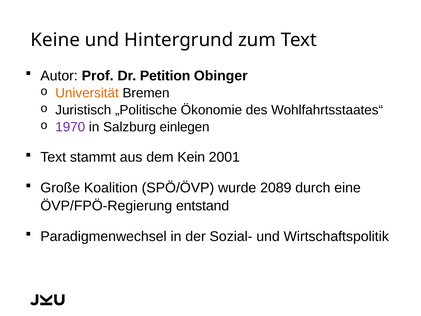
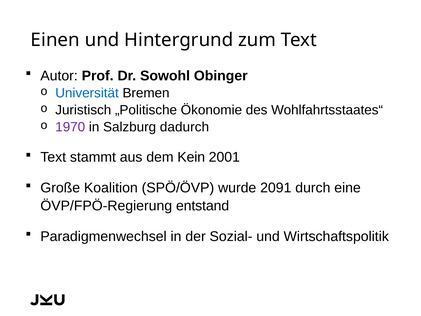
Keine: Keine -> Einen
Petition: Petition -> Sowohl
Universität colour: orange -> blue
einlegen: einlegen -> dadurch
2089: 2089 -> 2091
